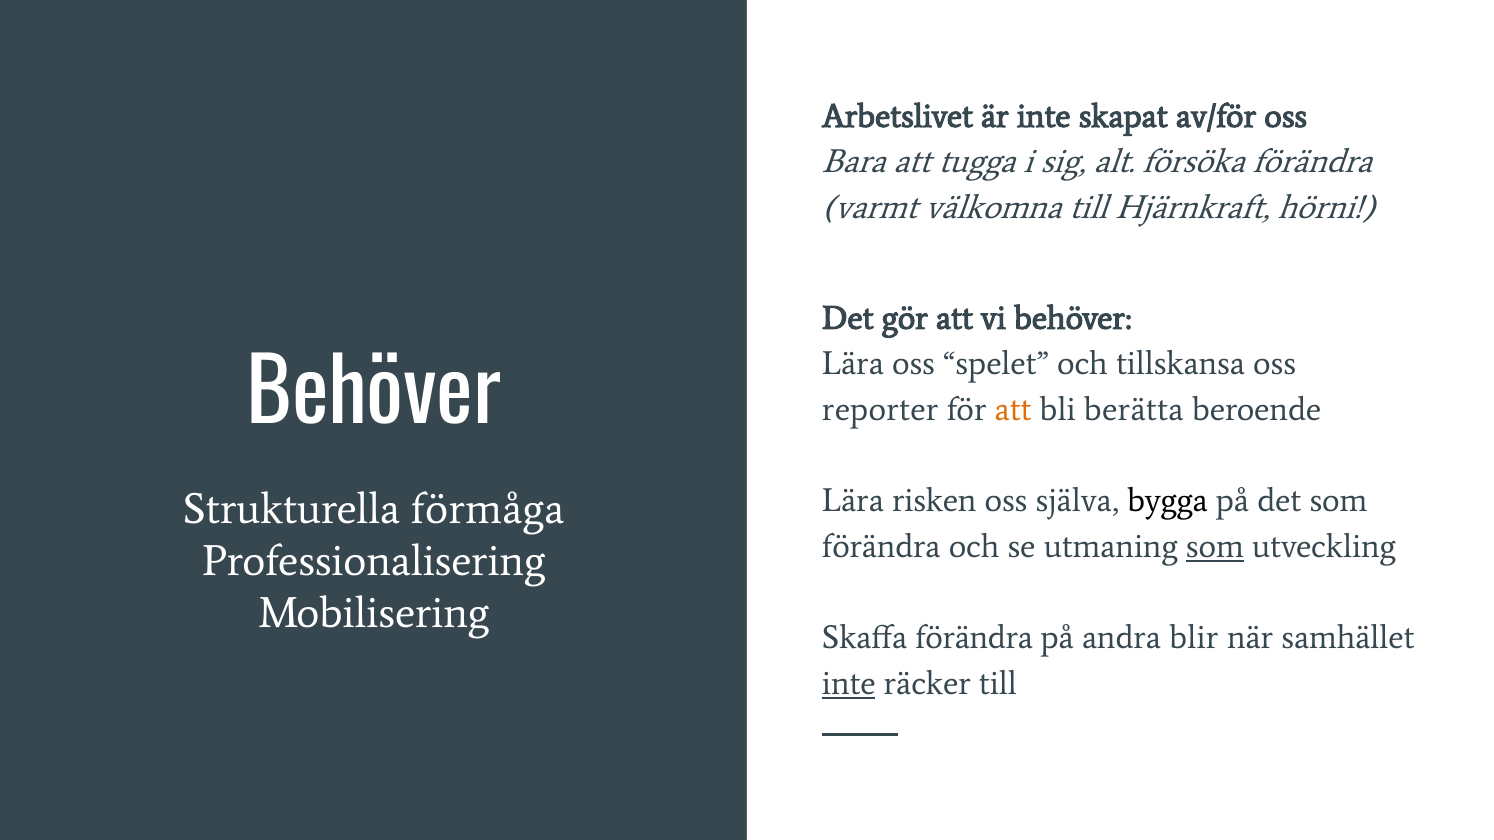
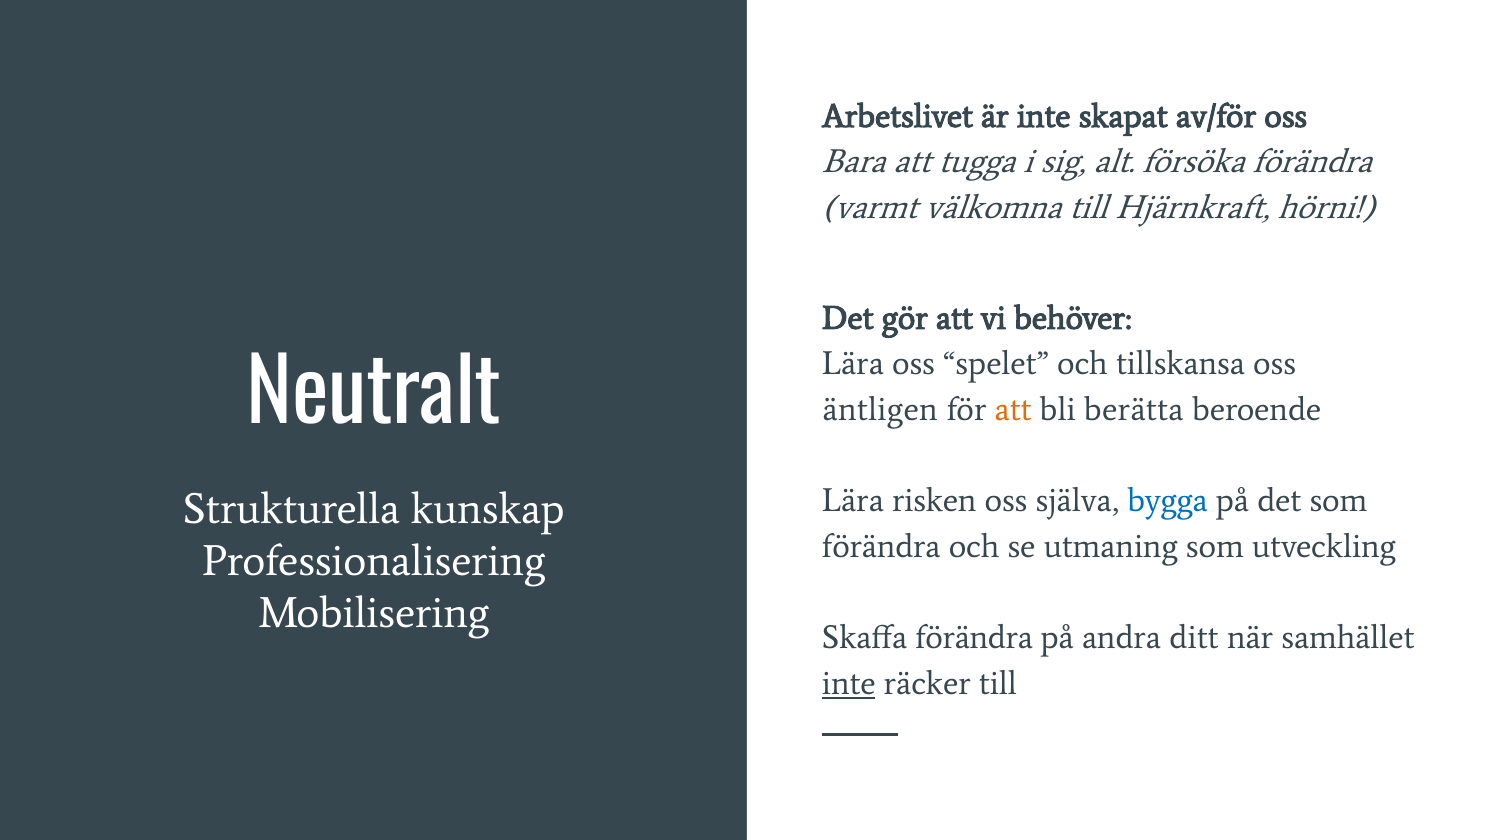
Behöver at (374, 395): Behöver -> Neutralt
reporter: reporter -> äntligen
bygga colour: black -> blue
förmåga: förmåga -> kunskap
som at (1215, 547) underline: present -> none
blir: blir -> ditt
